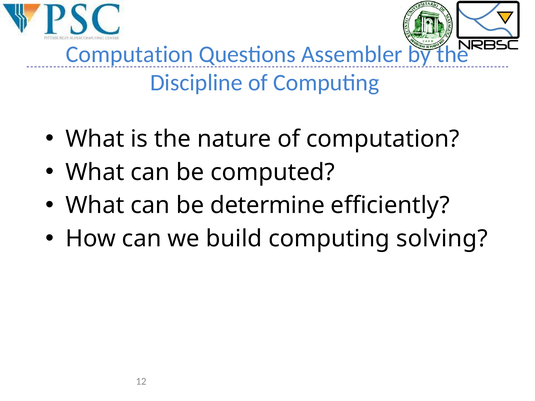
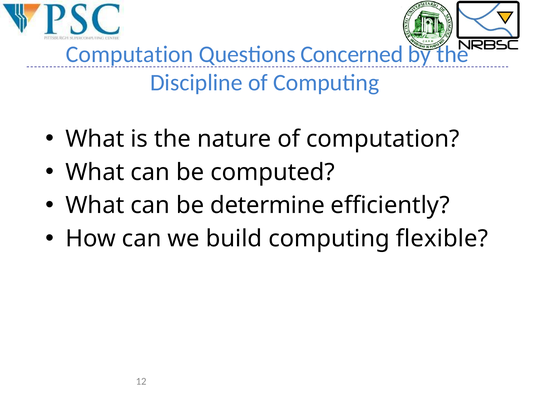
Assembler: Assembler -> Concerned
solving: solving -> flexible
